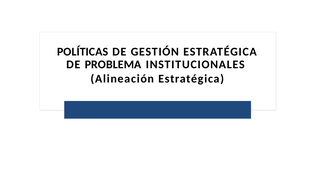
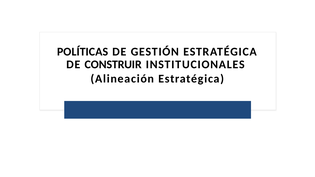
PROBLEMA: PROBLEMA -> CONSTRUIR
